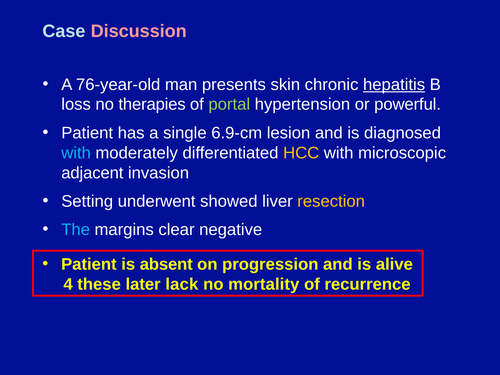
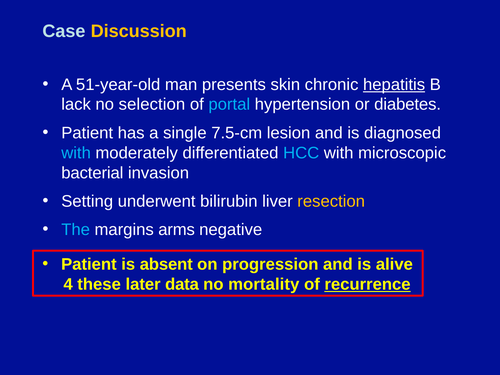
Discussion colour: pink -> yellow
76-year-old: 76-year-old -> 51-year-old
loss: loss -> lack
therapies: therapies -> selection
portal colour: light green -> light blue
powerful: powerful -> diabetes
6.9-cm: 6.9-cm -> 7.5-cm
HCC colour: yellow -> light blue
adjacent: adjacent -> bacterial
showed: showed -> bilirubin
clear: clear -> arms
lack: lack -> data
recurrence underline: none -> present
